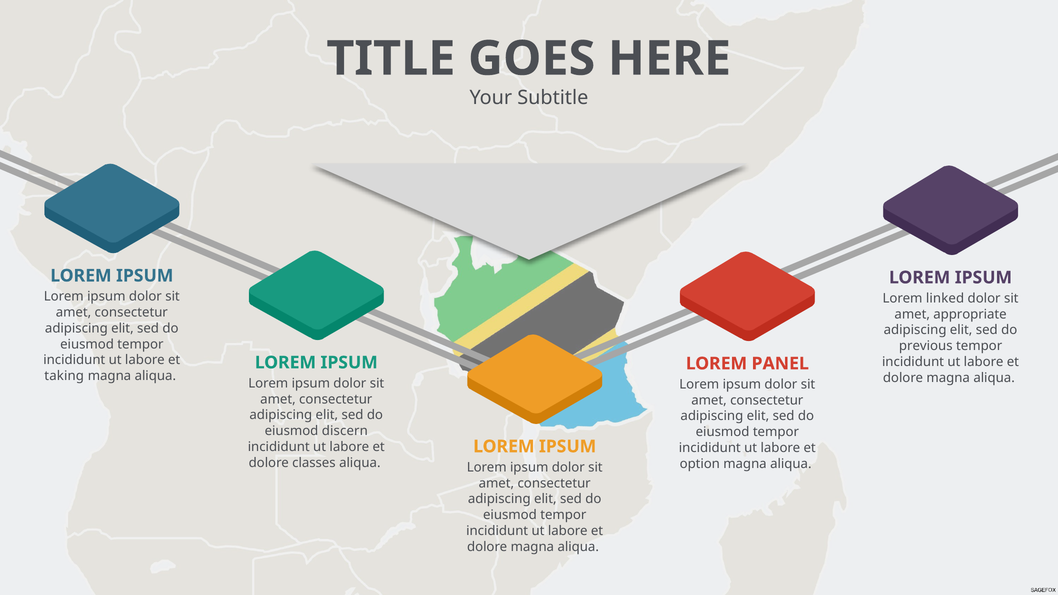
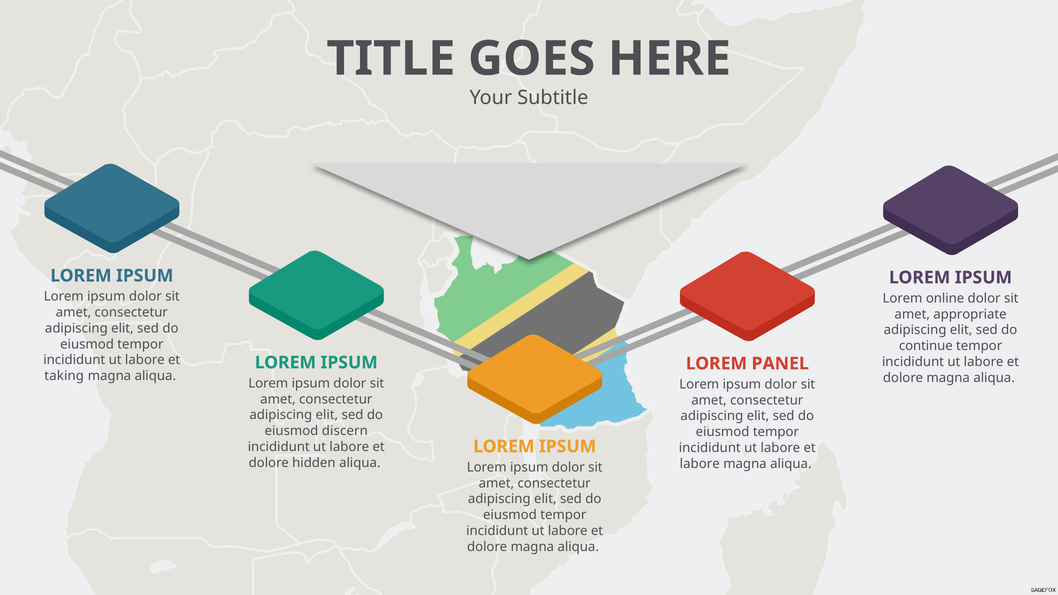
linked: linked -> online
previous: previous -> continue
classes: classes -> hidden
option at (700, 464): option -> labore
